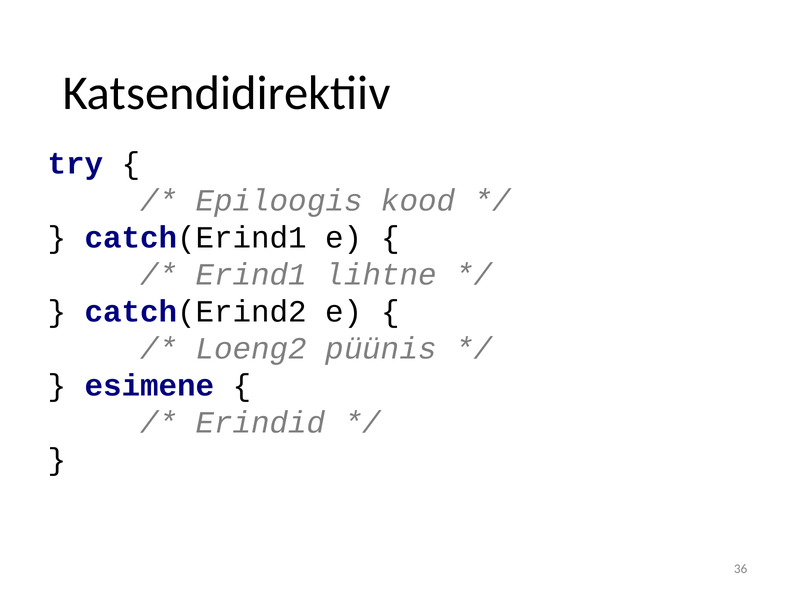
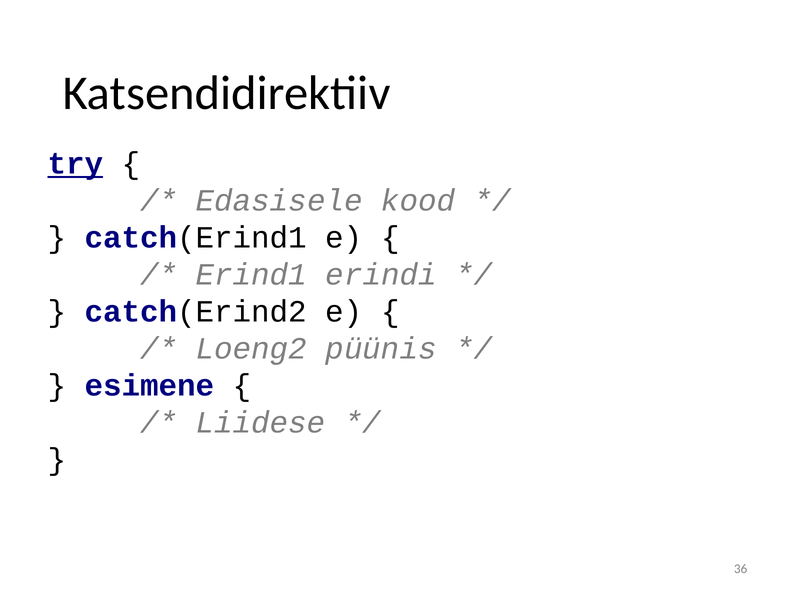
try underline: none -> present
Epiloogis: Epiloogis -> Edasisele
lihtne: lihtne -> erindi
Erindid: Erindid -> Liidese
